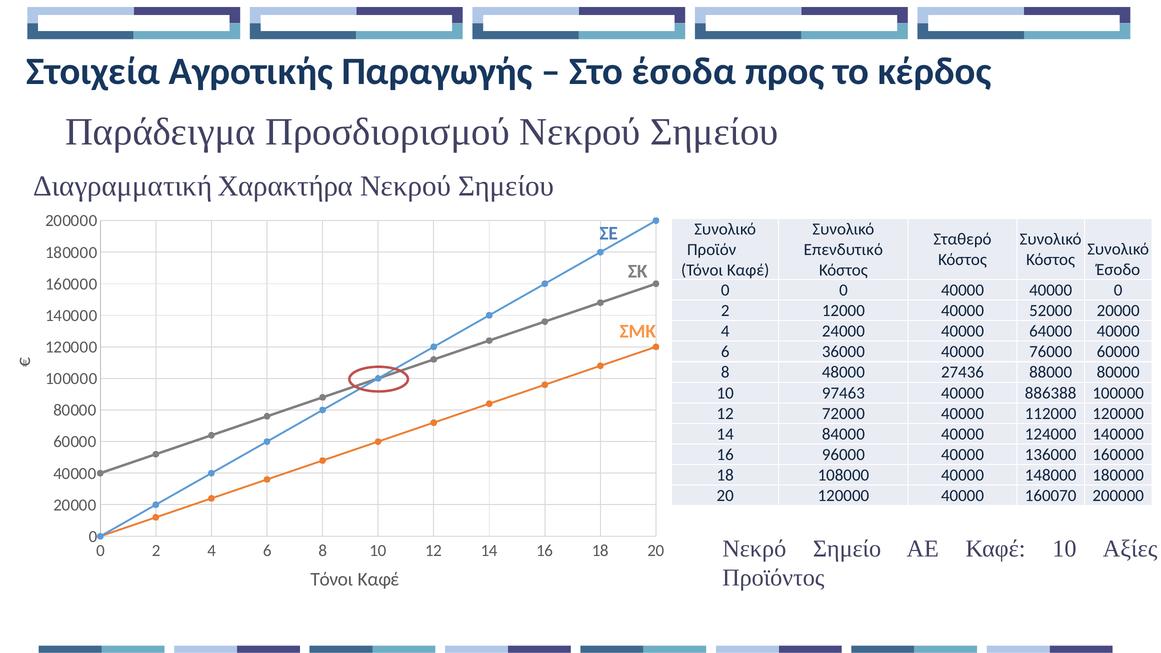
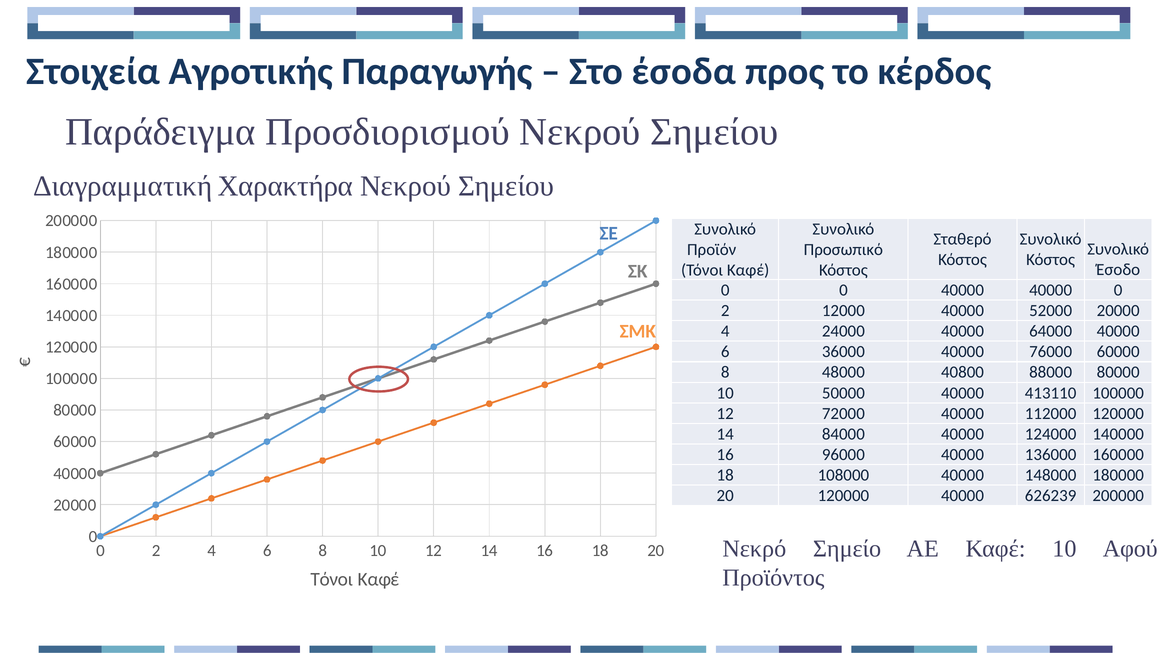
Επενδυτικό: Επενδυτικό -> Προσωπικό
27436: 27436 -> 40800
97463: 97463 -> 50000
886388: 886388 -> 413110
160070: 160070 -> 626239
Αξίες: Αξίες -> Αφού
